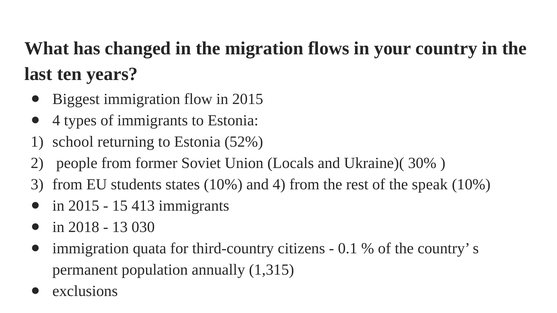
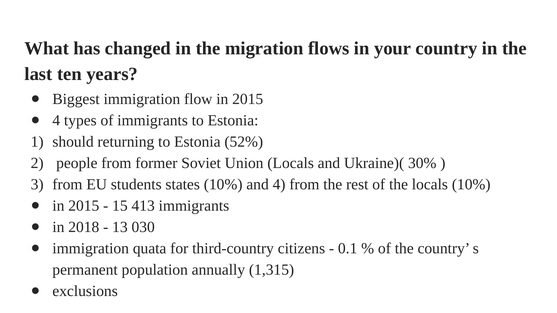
school: school -> should
the speak: speak -> locals
